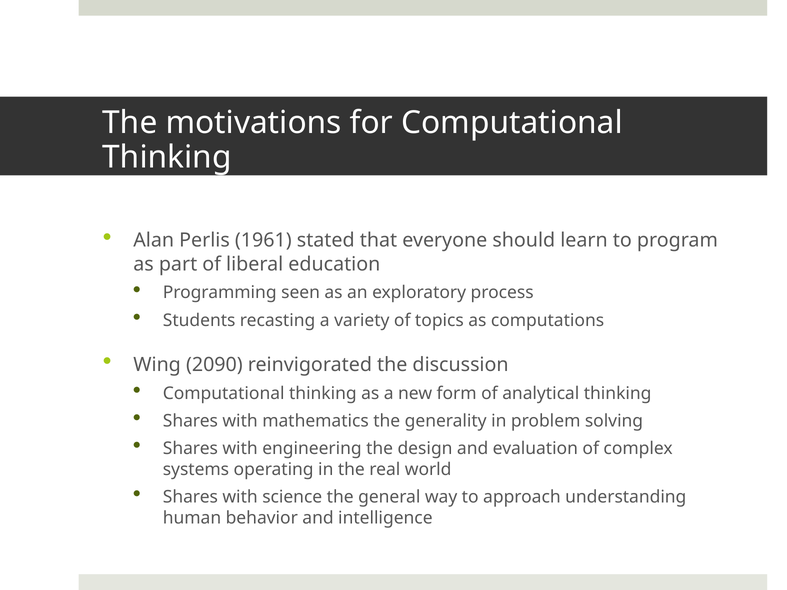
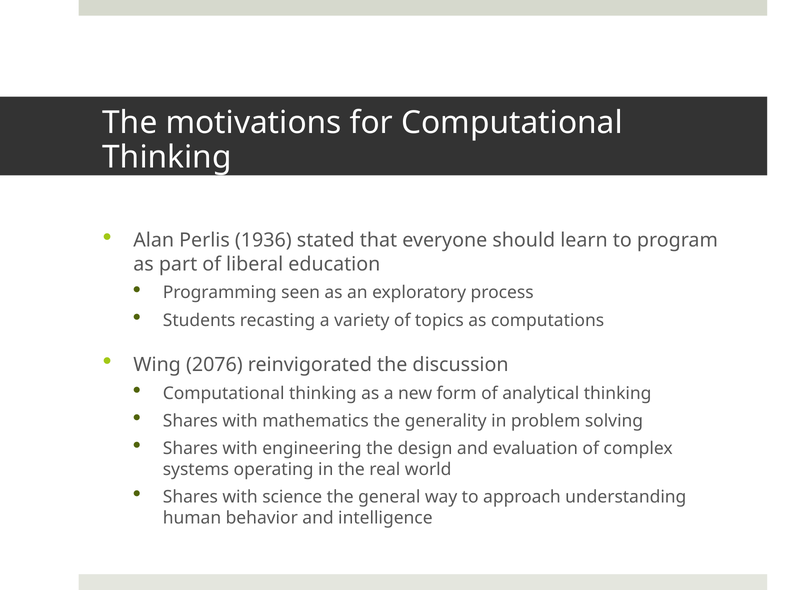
1961: 1961 -> 1936
2090: 2090 -> 2076
